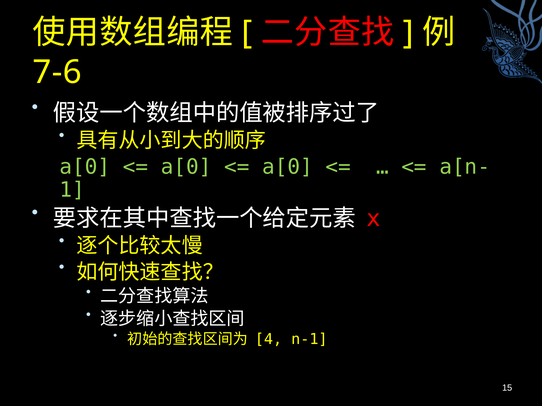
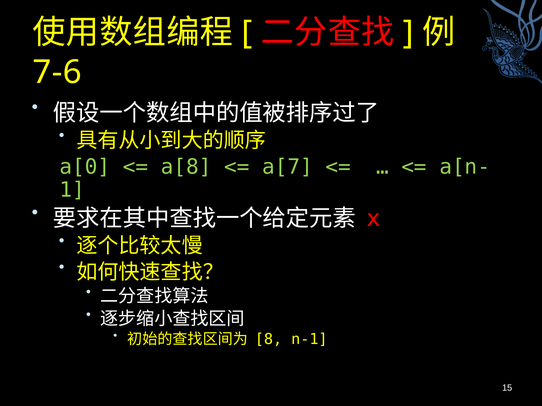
a[0 at (186, 167): a[0 -> a[8
a[0 at (287, 167): a[0 -> a[7
4: 4 -> 8
